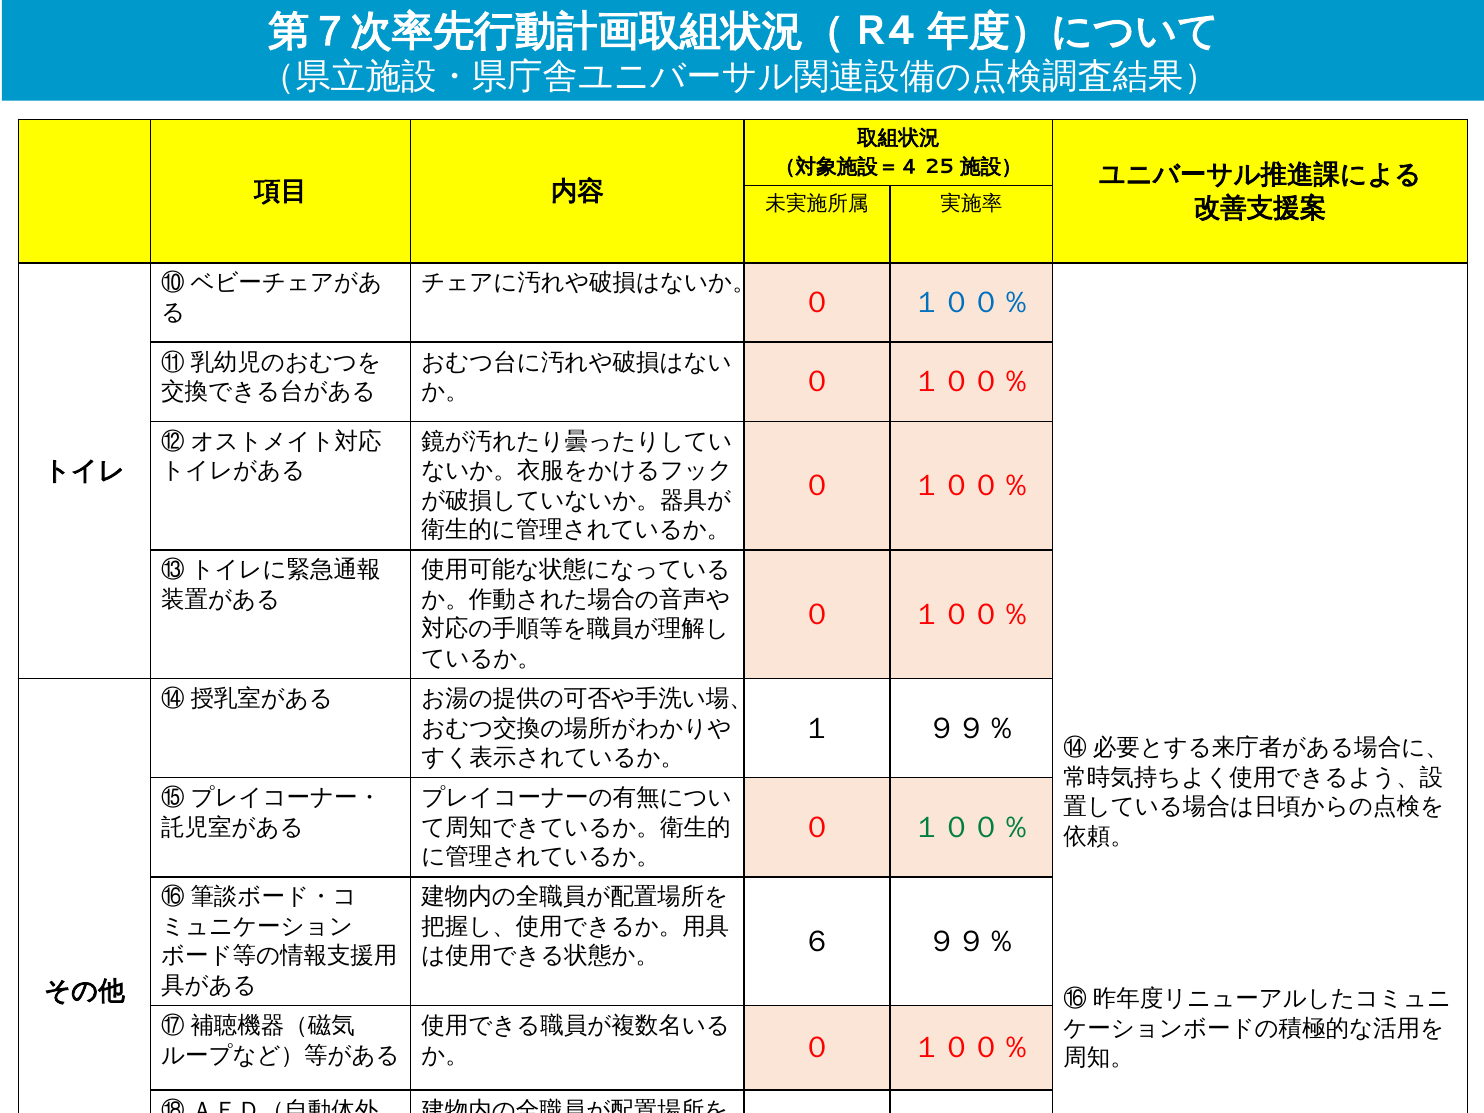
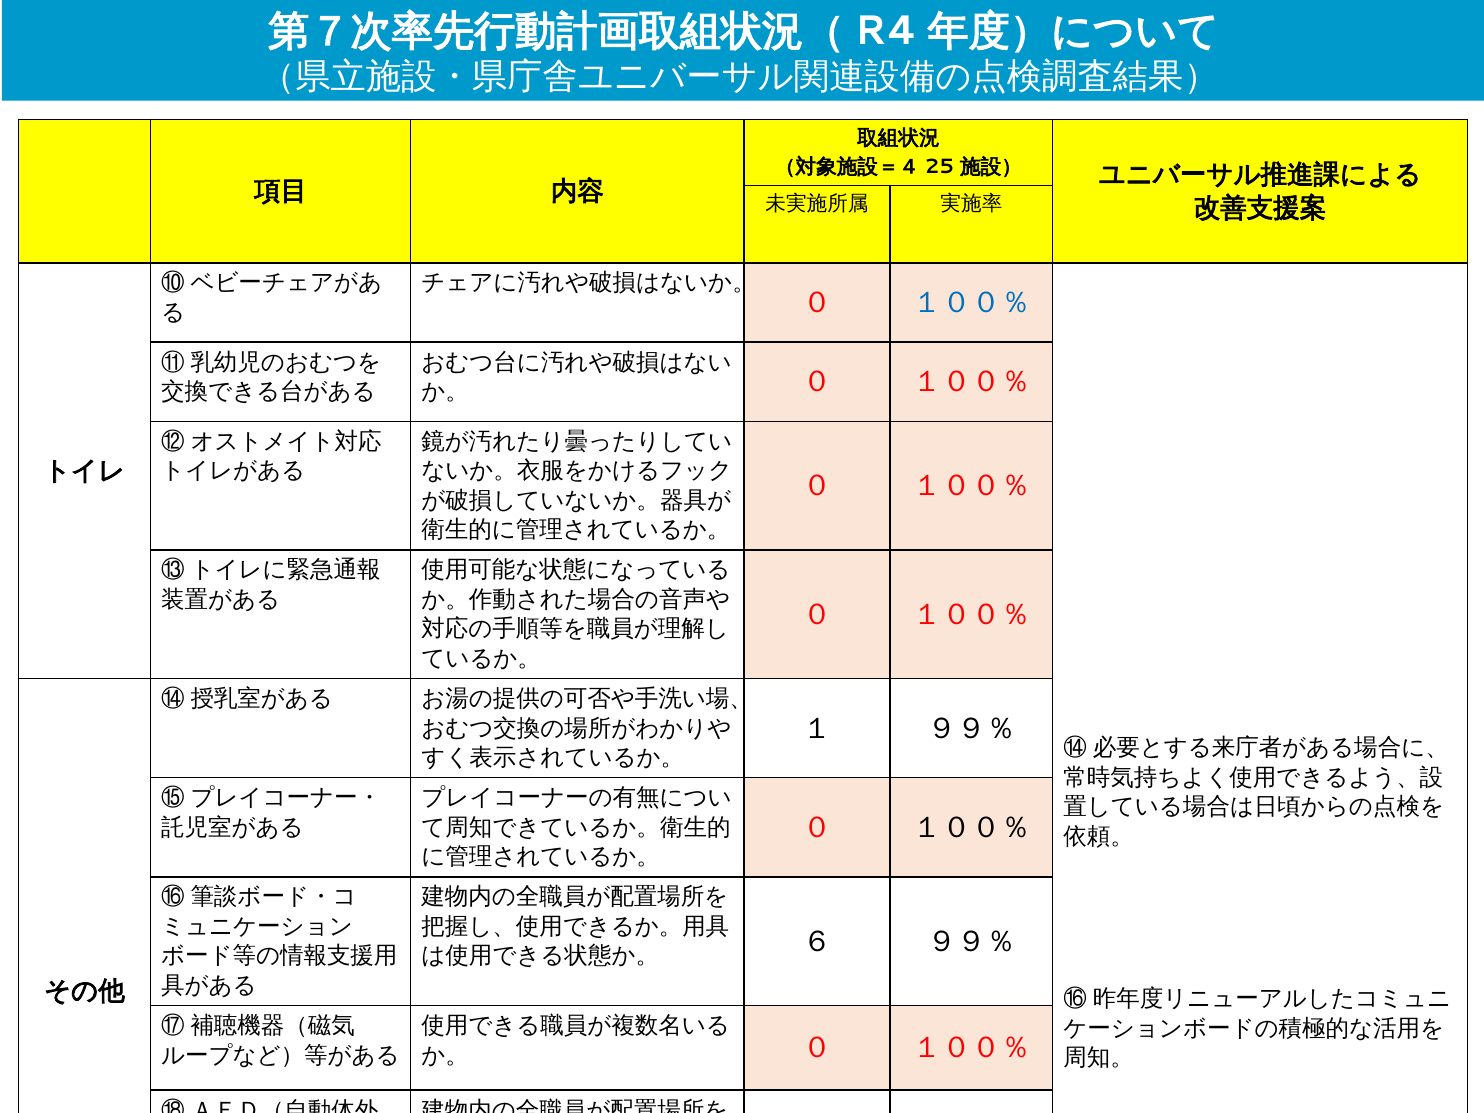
１００％ at (971, 827) colour: green -> black
